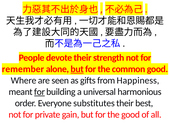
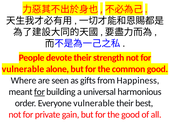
remember at (23, 69): remember -> vulnerable
but at (77, 69) underline: present -> none
Everyone substitutes: substitutes -> vulnerable
